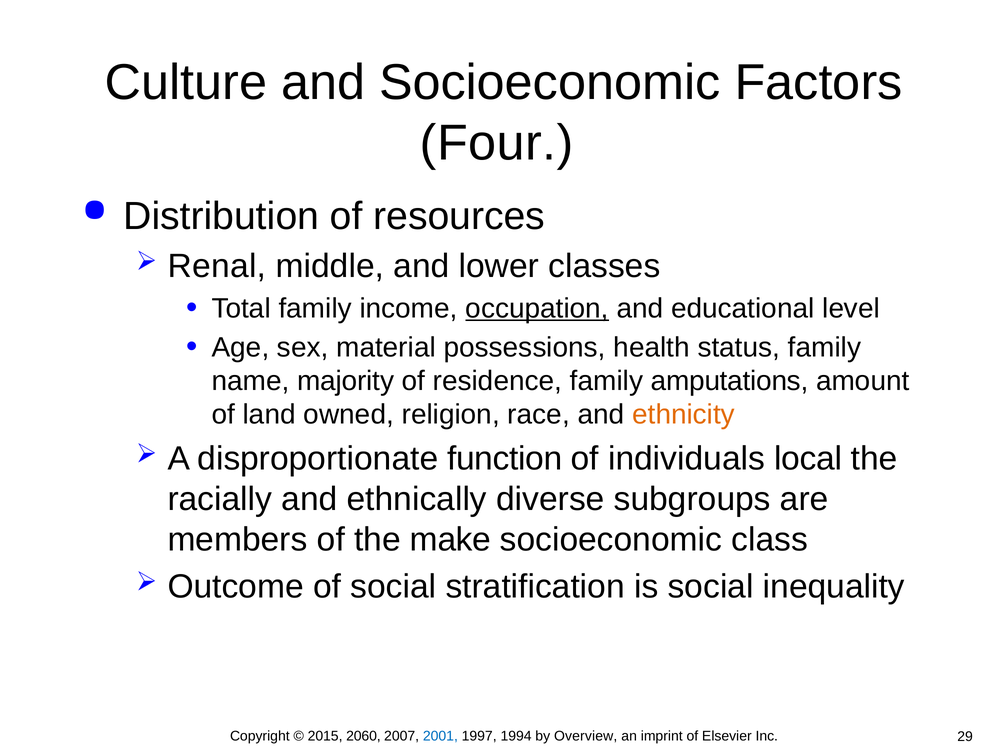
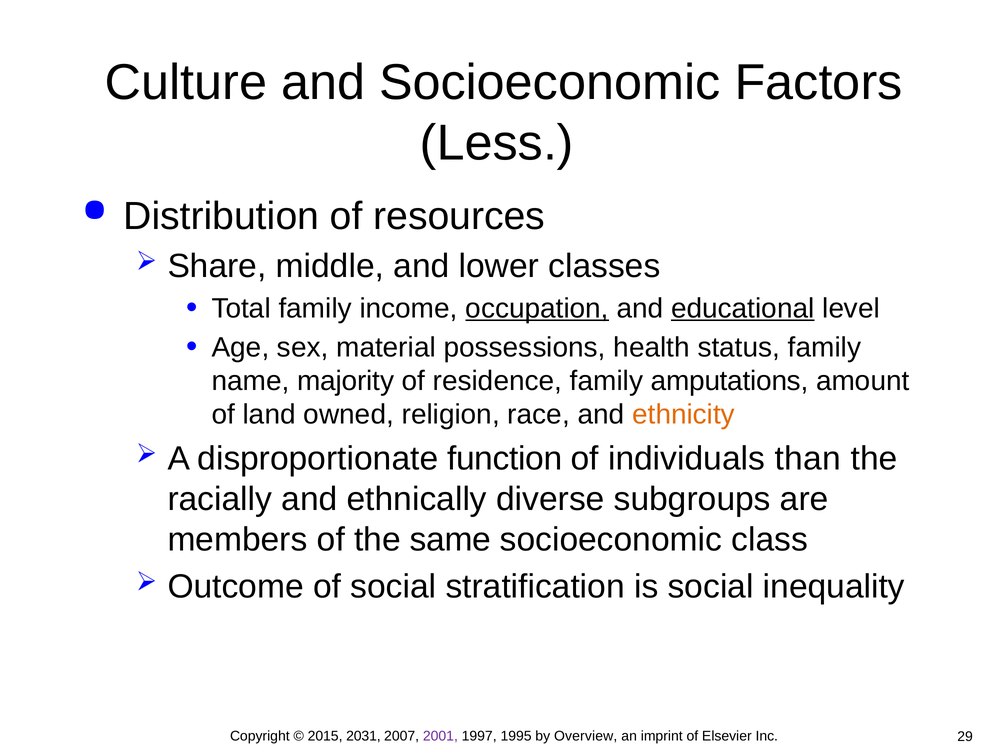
Four: Four -> Less
Renal: Renal -> Share
educational underline: none -> present
local: local -> than
make: make -> same
2060: 2060 -> 2031
2001 colour: blue -> purple
1994: 1994 -> 1995
